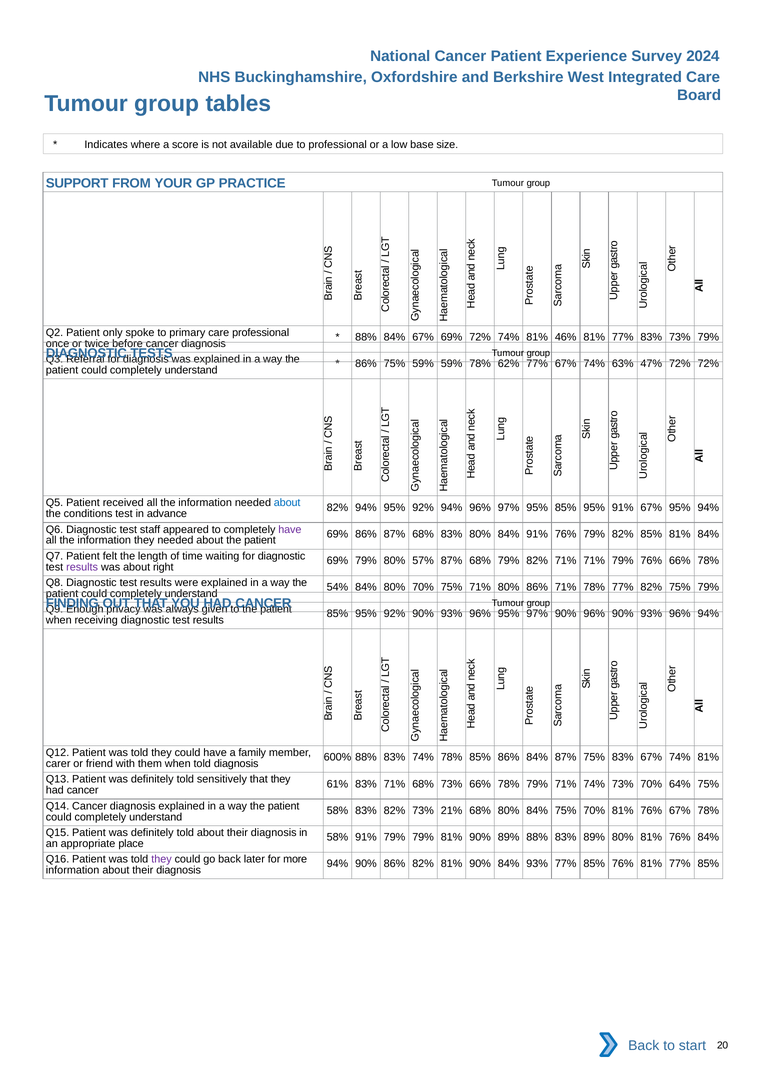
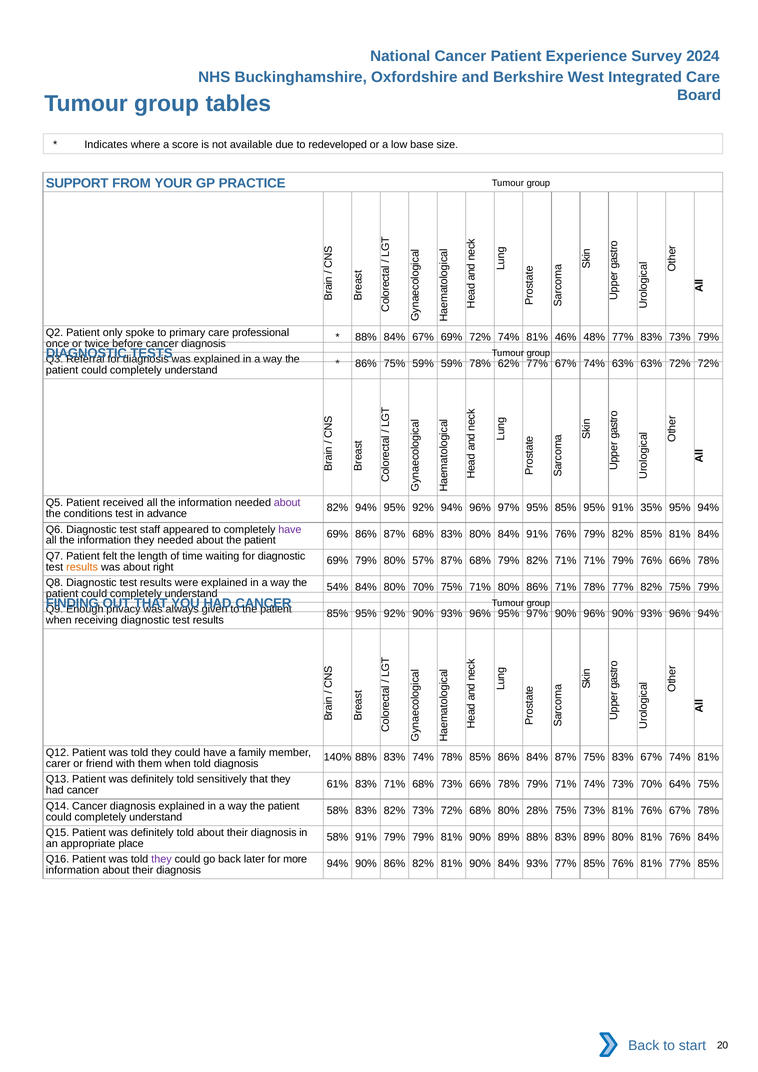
to professional: professional -> redeveloped
46% 81%: 81% -> 48%
63% 47%: 47% -> 63%
about at (287, 503) colour: blue -> purple
91% 67%: 67% -> 35%
results at (82, 567) colour: purple -> orange
600%: 600% -> 140%
73% 21%: 21% -> 72%
68% 80% 84%: 84% -> 28%
75% 70%: 70% -> 73%
